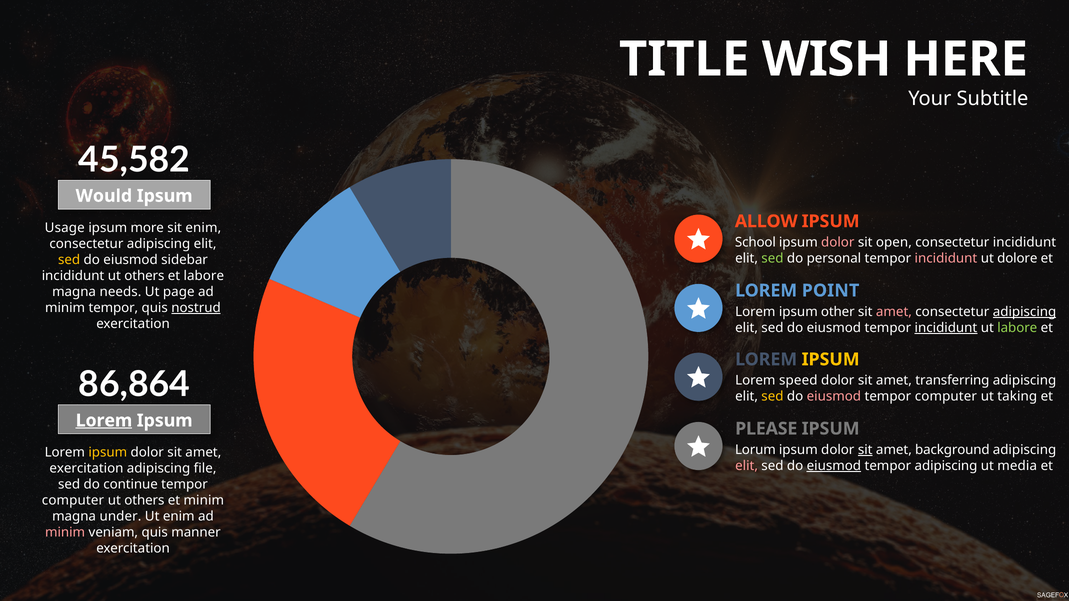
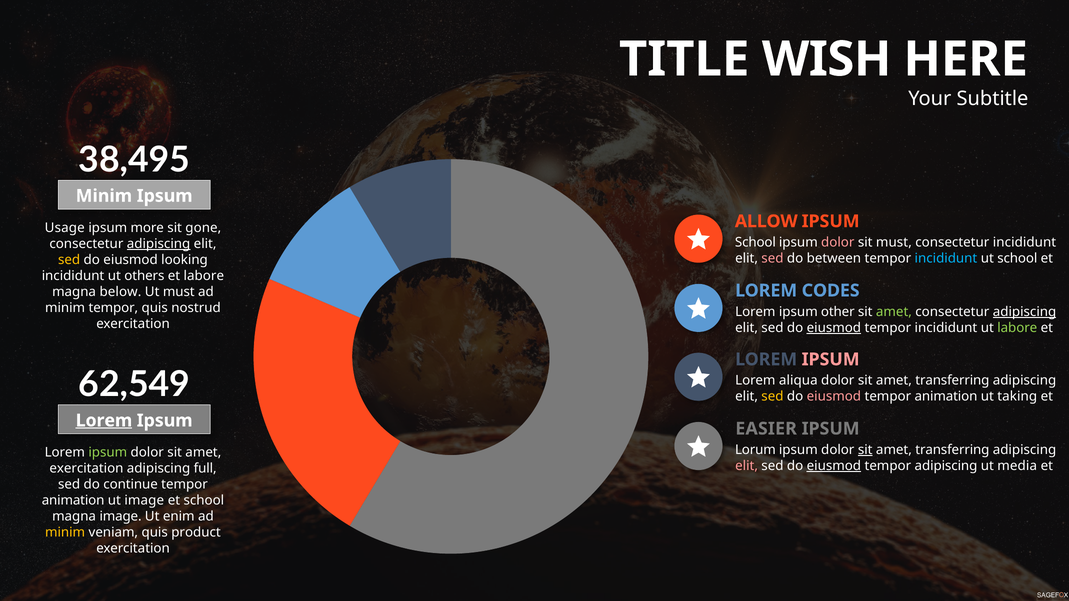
45,582: 45,582 -> 38,495
Would at (104, 196): Would -> Minim
sit enim: enim -> gone
sit open: open -> must
adipiscing at (159, 244) underline: none -> present
sed at (772, 259) colour: light green -> pink
personal: personal -> between
incididunt at (946, 259) colour: pink -> light blue
ut dolore: dolore -> school
sidebar: sidebar -> looking
POINT: POINT -> CODES
needs: needs -> below
Ut page: page -> must
nostrud underline: present -> none
amet at (894, 312) colour: pink -> light green
eiusmod at (834, 328) underline: none -> present
incididunt at (946, 328) underline: present -> none
IPSUM at (831, 360) colour: yellow -> pink
86,864: 86,864 -> 62,549
speed: speed -> aliqua
computer at (946, 397): computer -> animation
PLEASE: PLEASE -> EASIER
background at (952, 450): background -> transferring
ipsum at (108, 452) colour: yellow -> light green
file: file -> full
computer at (73, 501): computer -> animation
others at (144, 501): others -> image
et minim: minim -> school
magna under: under -> image
minim at (65, 533) colour: pink -> yellow
manner: manner -> product
